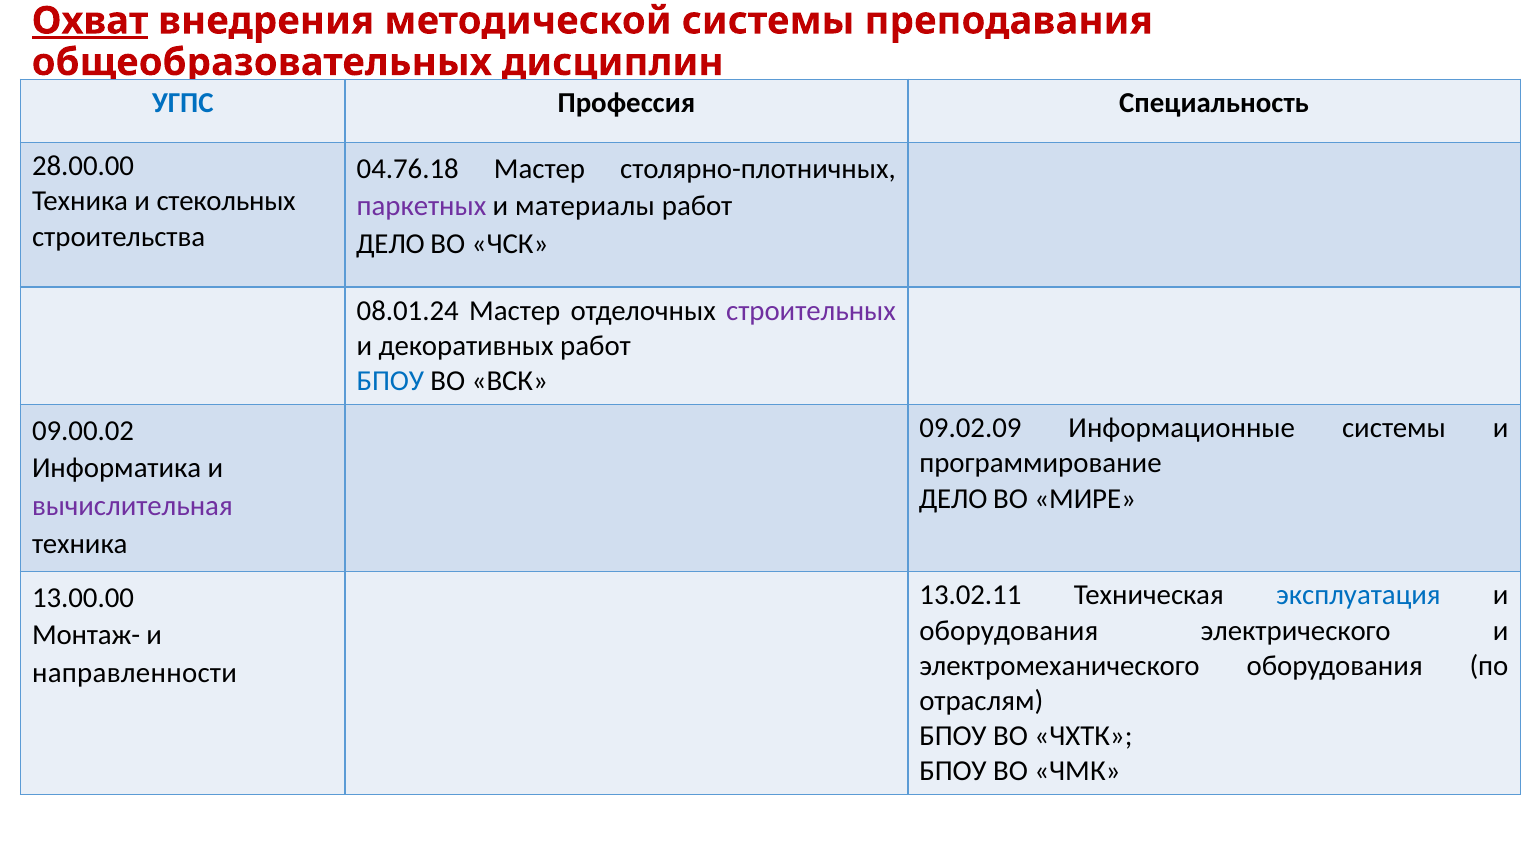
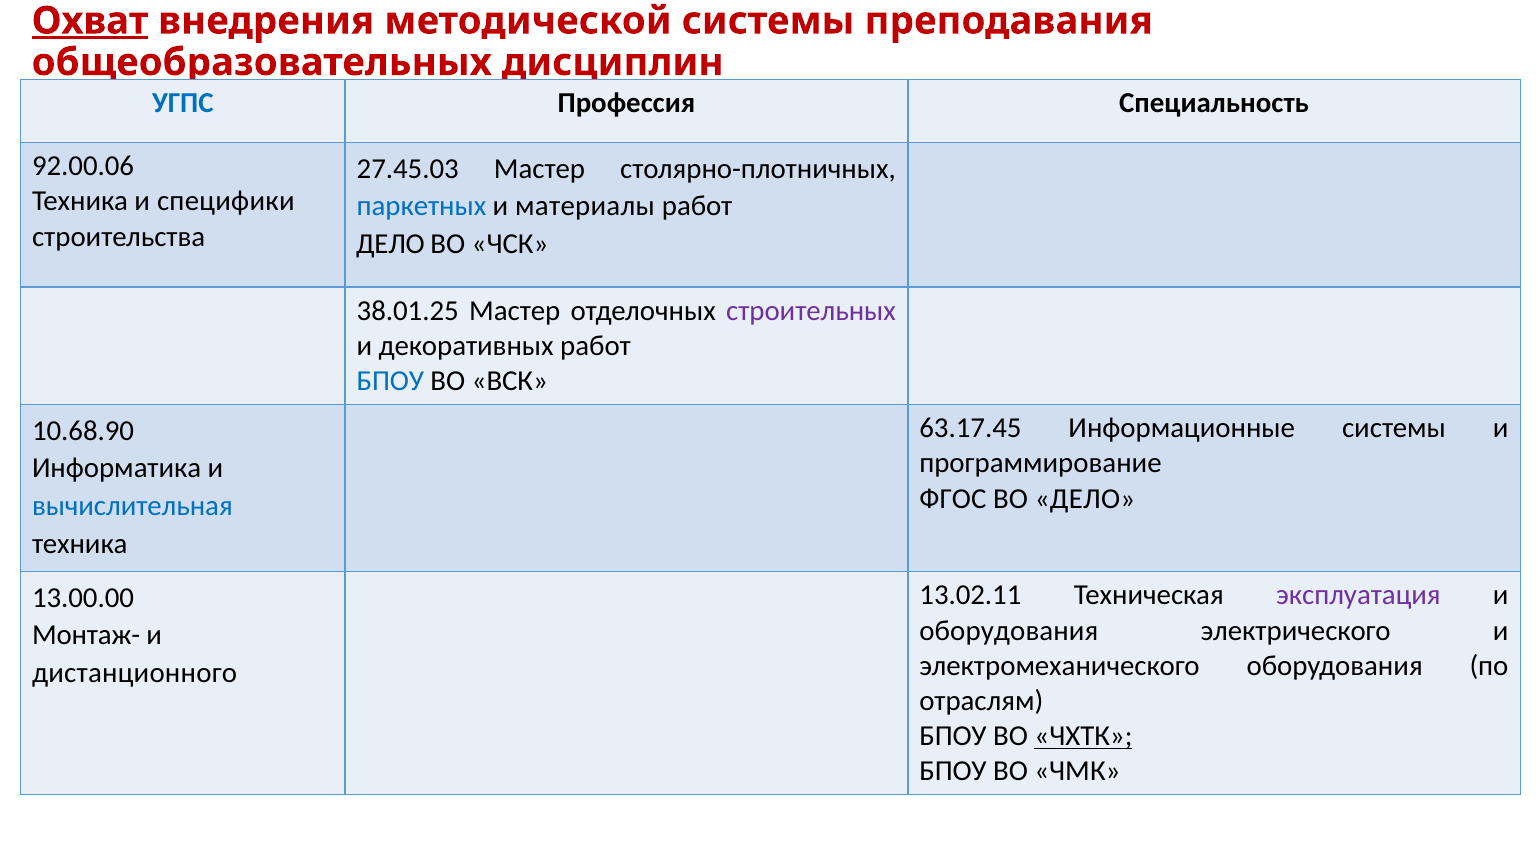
28.00.00: 28.00.00 -> 92.00.06
04.76.18: 04.76.18 -> 27.45.03
стекольных: стекольных -> специфики
паркетных colour: purple -> blue
08.01.24: 08.01.24 -> 38.01.25
09.02.09: 09.02.09 -> 63.17.45
09.00.02: 09.00.02 -> 10.68.90
ДЕЛО at (953, 499): ДЕЛО -> ФГОС
ВО МИРЕ: МИРЕ -> ДЕЛО
вычислительная colour: purple -> blue
эксплуатация colour: blue -> purple
направленности: направленности -> дистанционного
ЧХТК underline: none -> present
